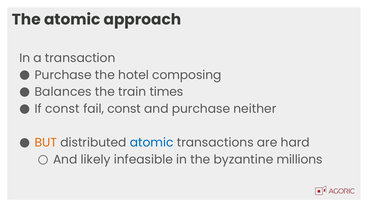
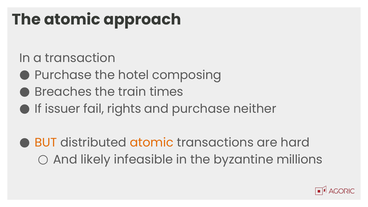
Balances: Balances -> Breaches
If const: const -> issuer
fail const: const -> rights
atomic at (152, 143) colour: blue -> orange
